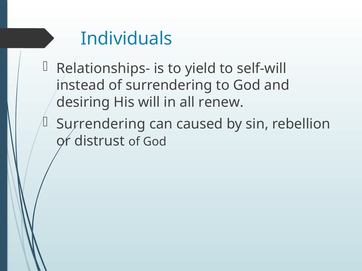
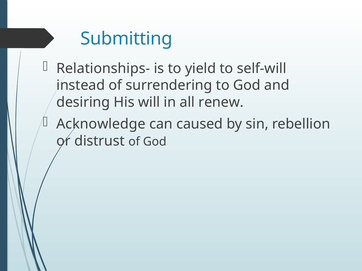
Individuals: Individuals -> Submitting
Surrendering at (101, 124): Surrendering -> Acknowledge
